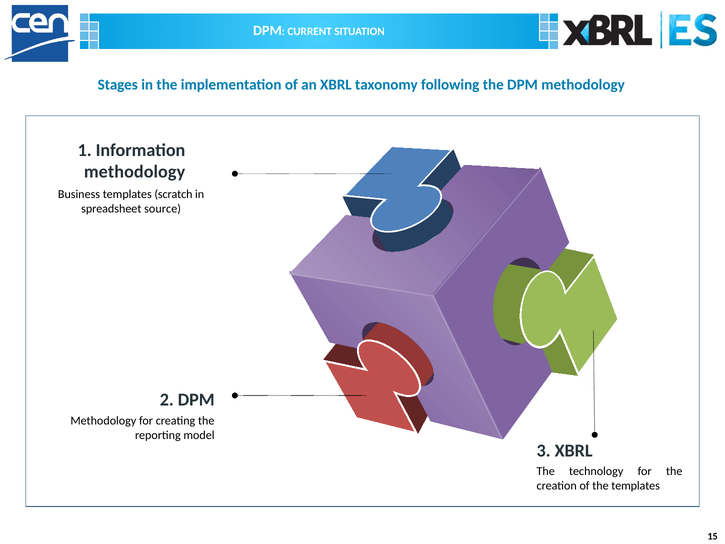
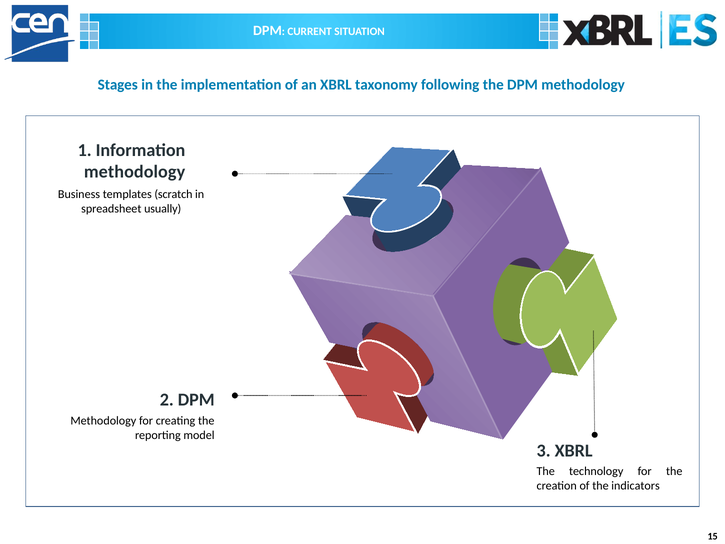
source: source -> usually
the templates: templates -> indicators
